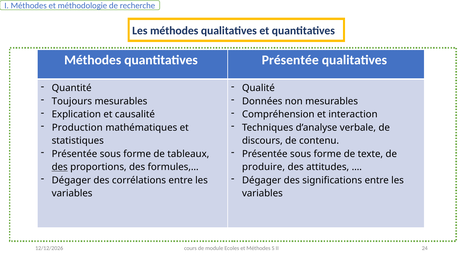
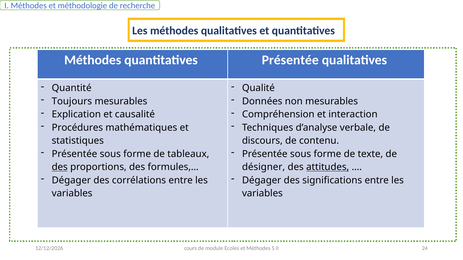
Production: Production -> Procédures
produire: produire -> désigner
attitudes underline: none -> present
